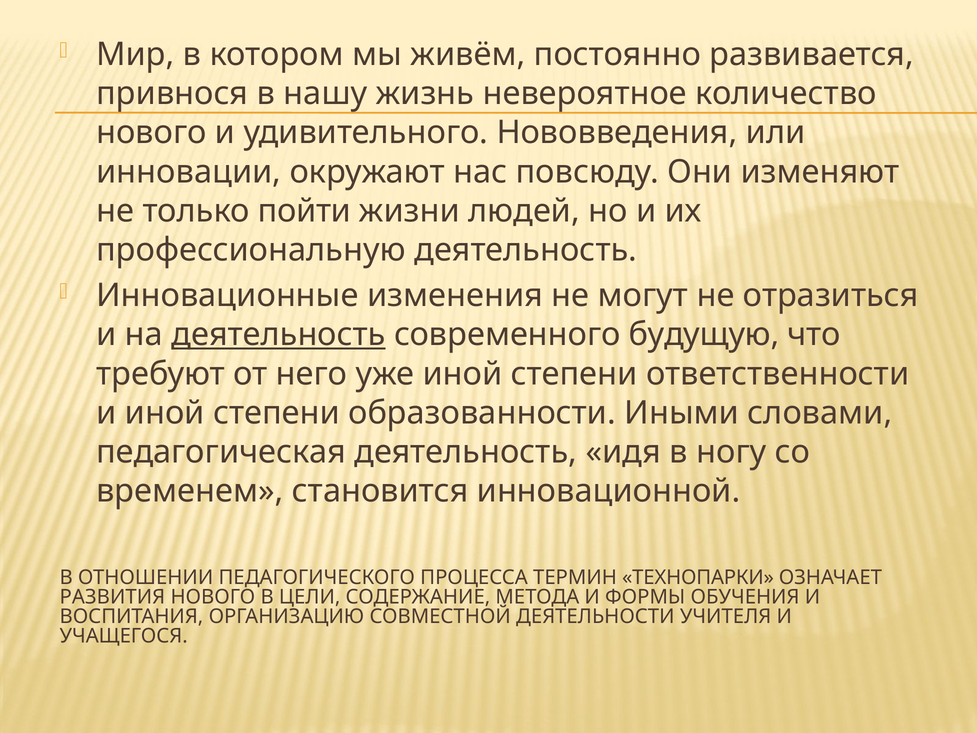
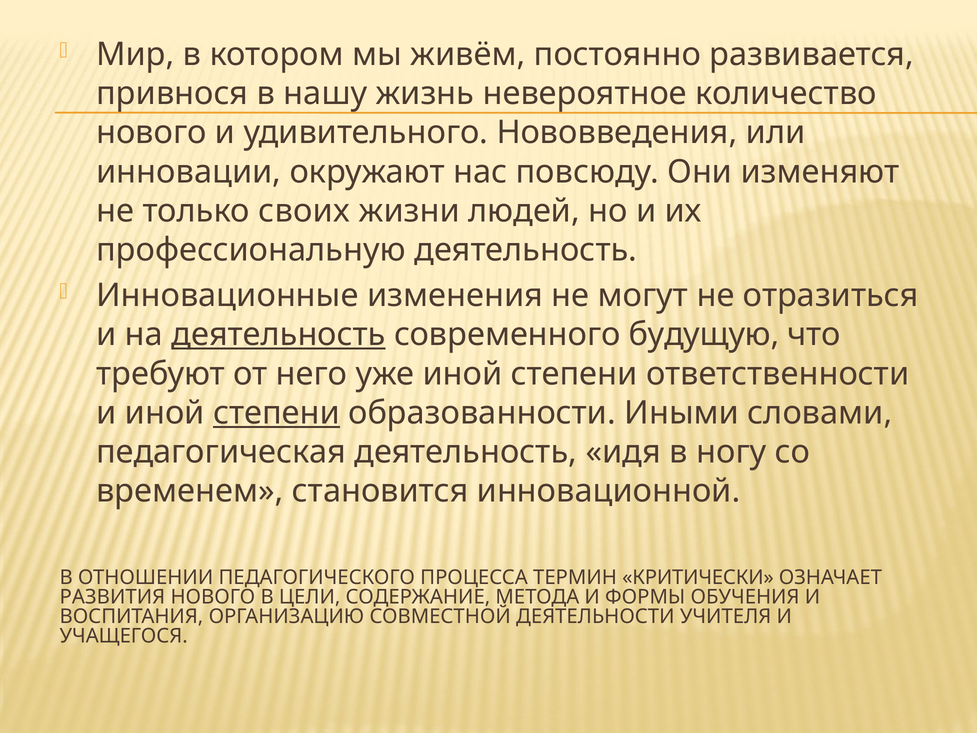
пойти: пойти -> своих
степени at (276, 413) underline: none -> present
ТЕХНОПАРКИ: ТЕХНОПАРКИ -> КРИТИЧЕСКИ
